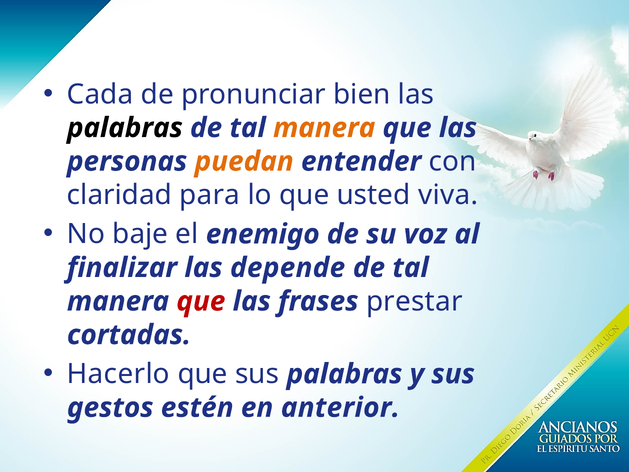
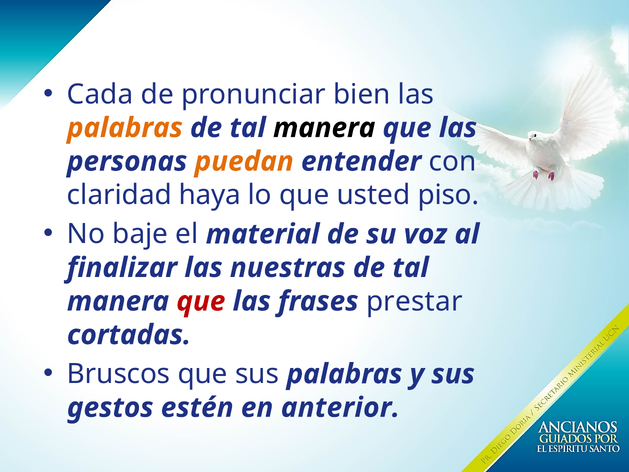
palabras at (125, 128) colour: black -> orange
manera at (324, 128) colour: orange -> black
para: para -> haya
viva: viva -> piso
enemigo: enemigo -> material
depende: depende -> nuestras
Hacerlo: Hacerlo -> Bruscos
